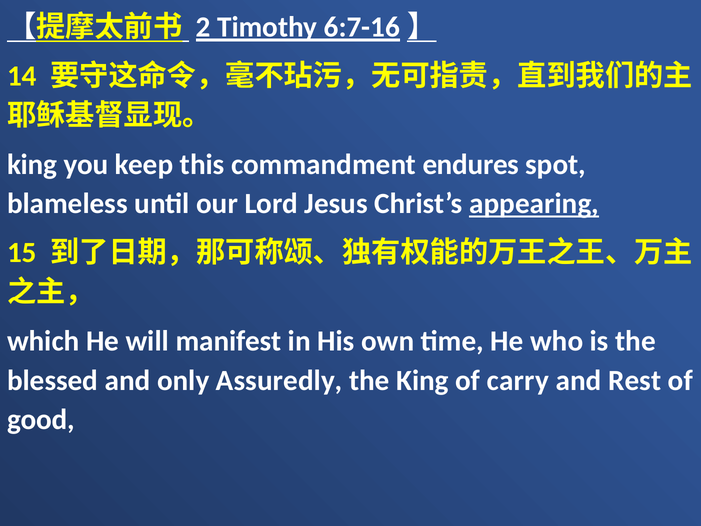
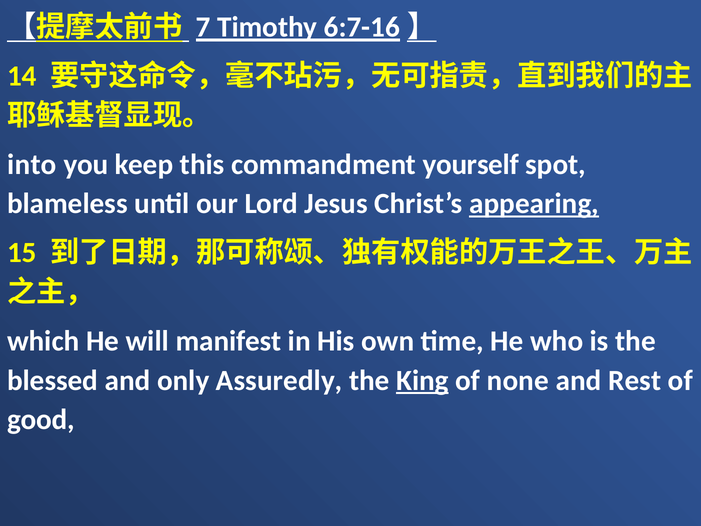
2: 2 -> 7
king at (32, 164): king -> into
endures: endures -> yourself
King at (422, 380) underline: none -> present
carry: carry -> none
